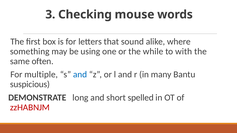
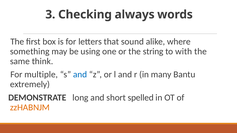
mouse: mouse -> always
while: while -> string
often: often -> think
suspicious: suspicious -> extremely
zzHABNJM colour: red -> orange
